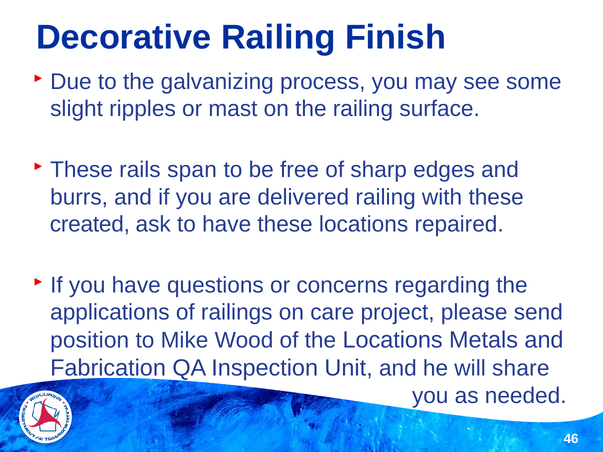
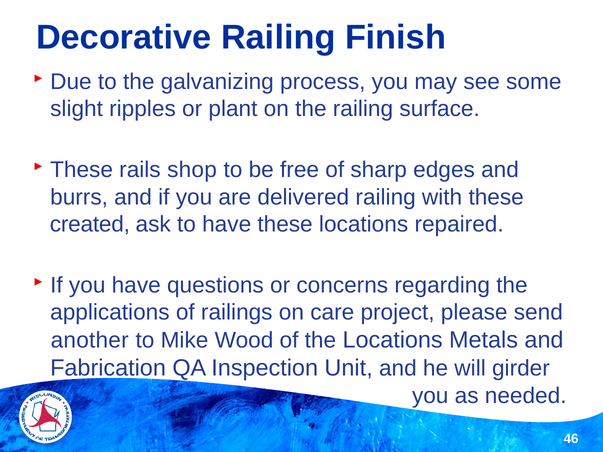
mast: mast -> plant
span: span -> shop
position: position -> another
share: share -> girder
